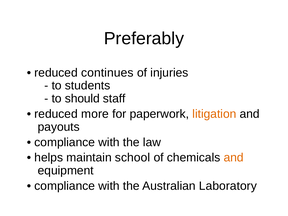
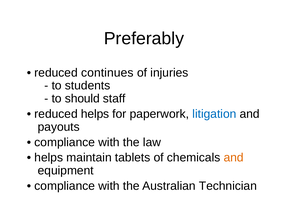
reduced more: more -> helps
litigation colour: orange -> blue
school: school -> tablets
Laboratory: Laboratory -> Technician
